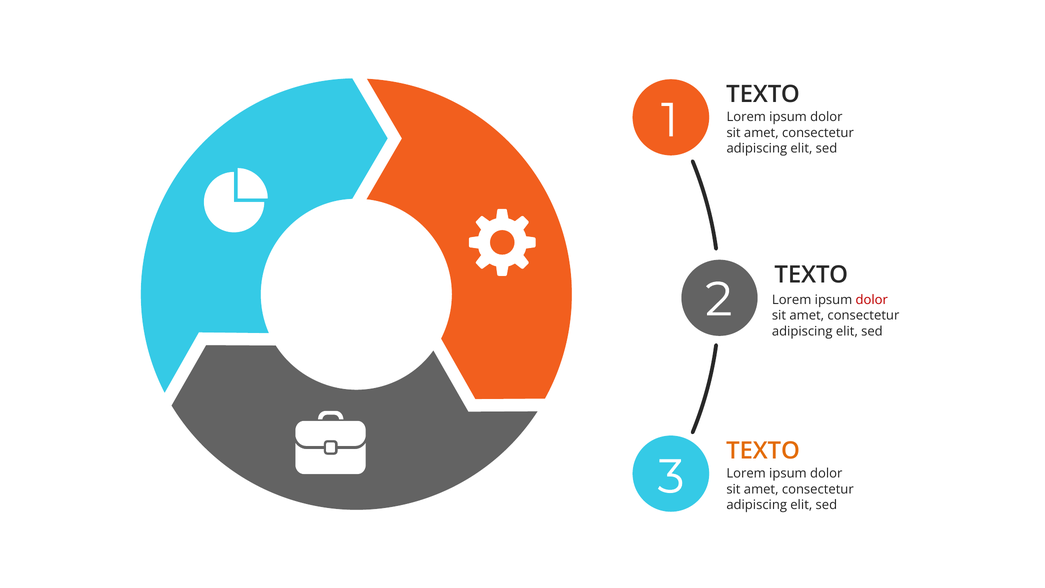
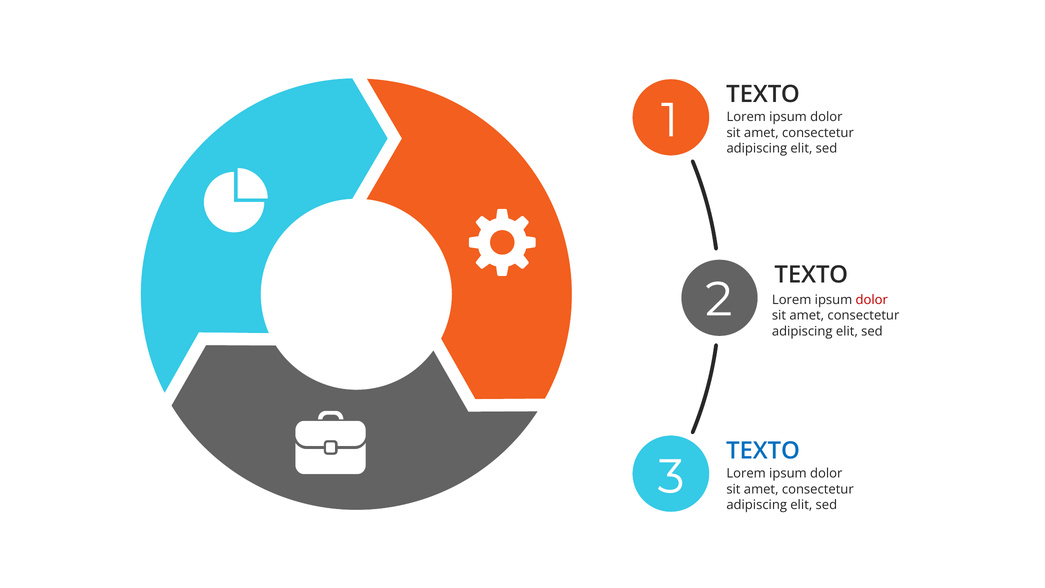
TEXTO at (763, 451) colour: orange -> blue
